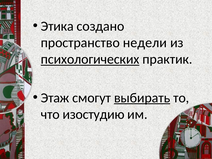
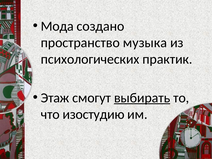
Этика: Этика -> Мода
недели: недели -> музыка
психологических underline: present -> none
